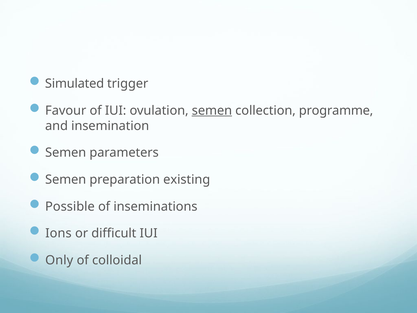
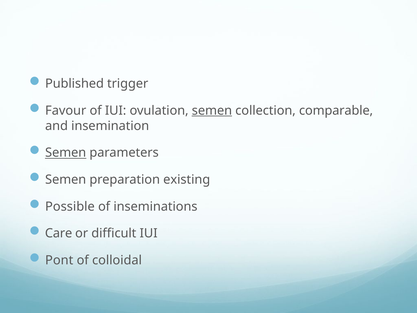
Simulated: Simulated -> Published
programme: programme -> comparable
Semen at (66, 153) underline: none -> present
Ions: Ions -> Care
Only: Only -> Pont
